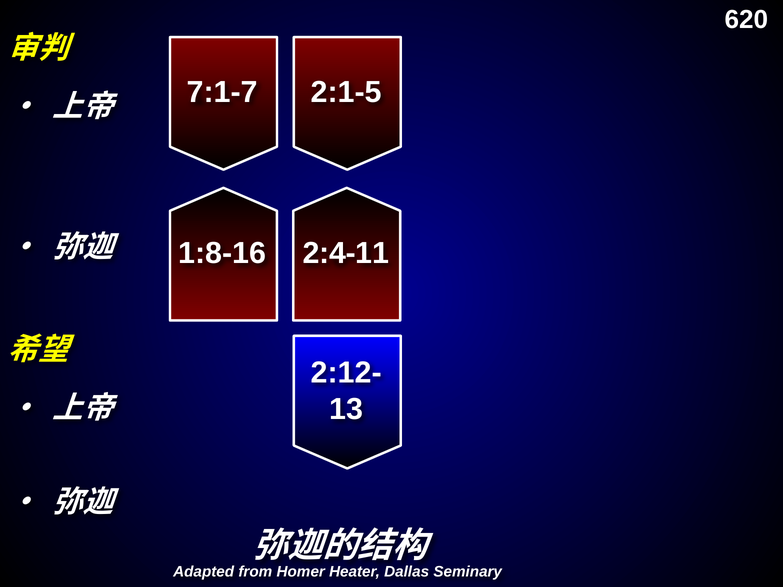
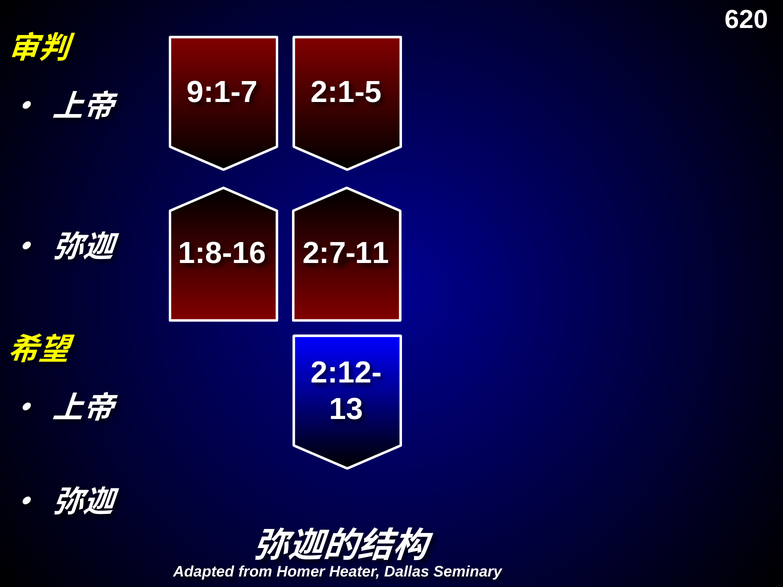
7:1-7: 7:1-7 -> 9:1-7
2:4-11: 2:4-11 -> 2:7-11
